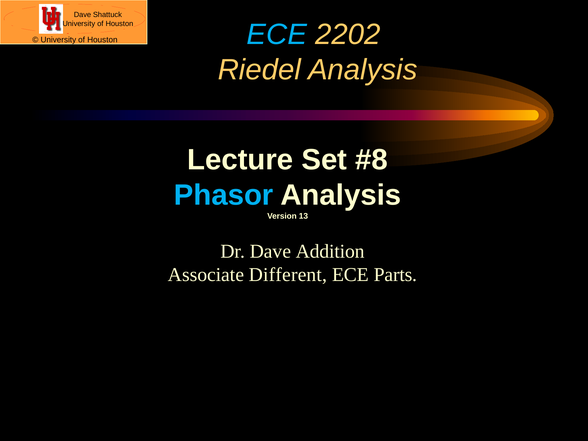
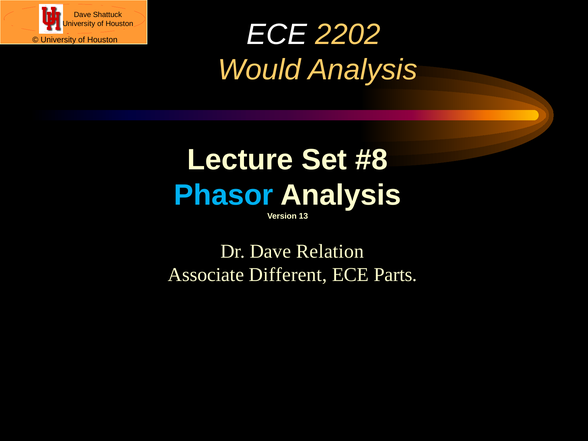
ECE at (277, 34) colour: light blue -> white
Riedel: Riedel -> Would
Addition: Addition -> Relation
